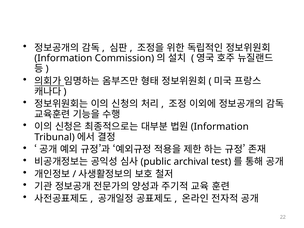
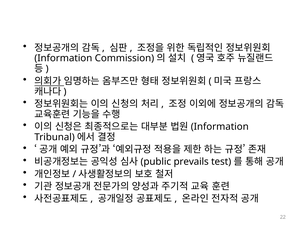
archival: archival -> prevails
